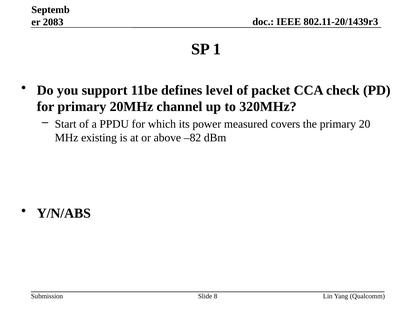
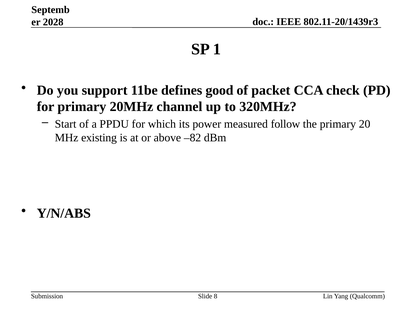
2083: 2083 -> 2028
level: level -> good
covers: covers -> follow
